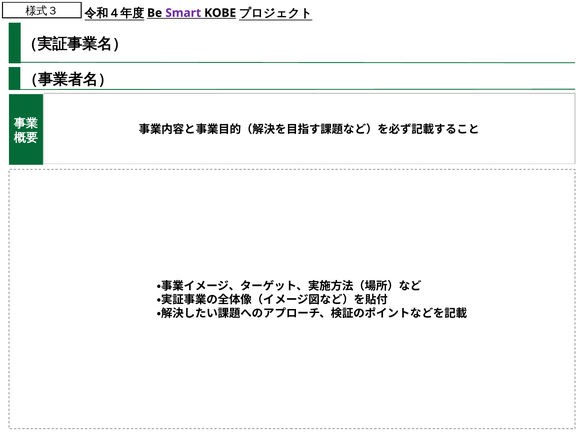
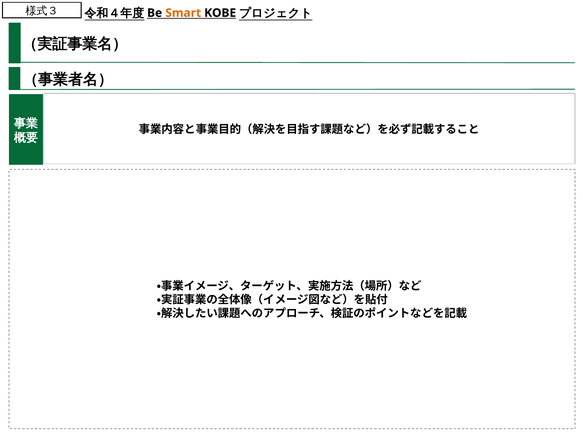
Smart colour: purple -> orange
